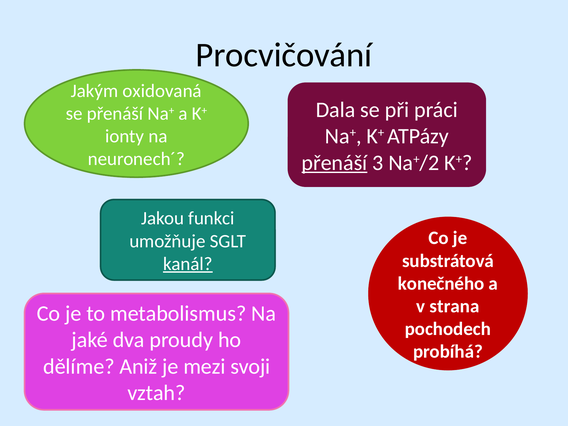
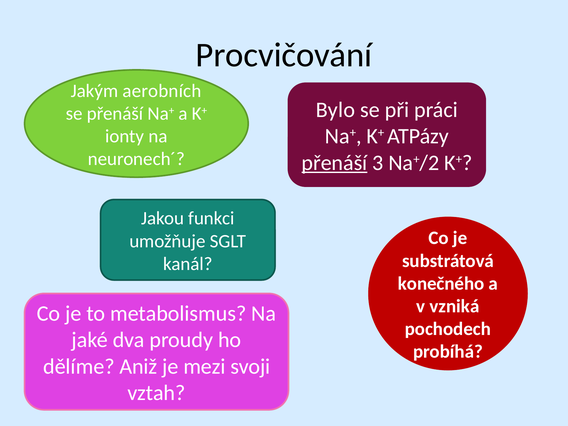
oxidovaná: oxidovaná -> aerobních
Dala: Dala -> Bylo
kanál underline: present -> none
strana: strana -> vzniká
